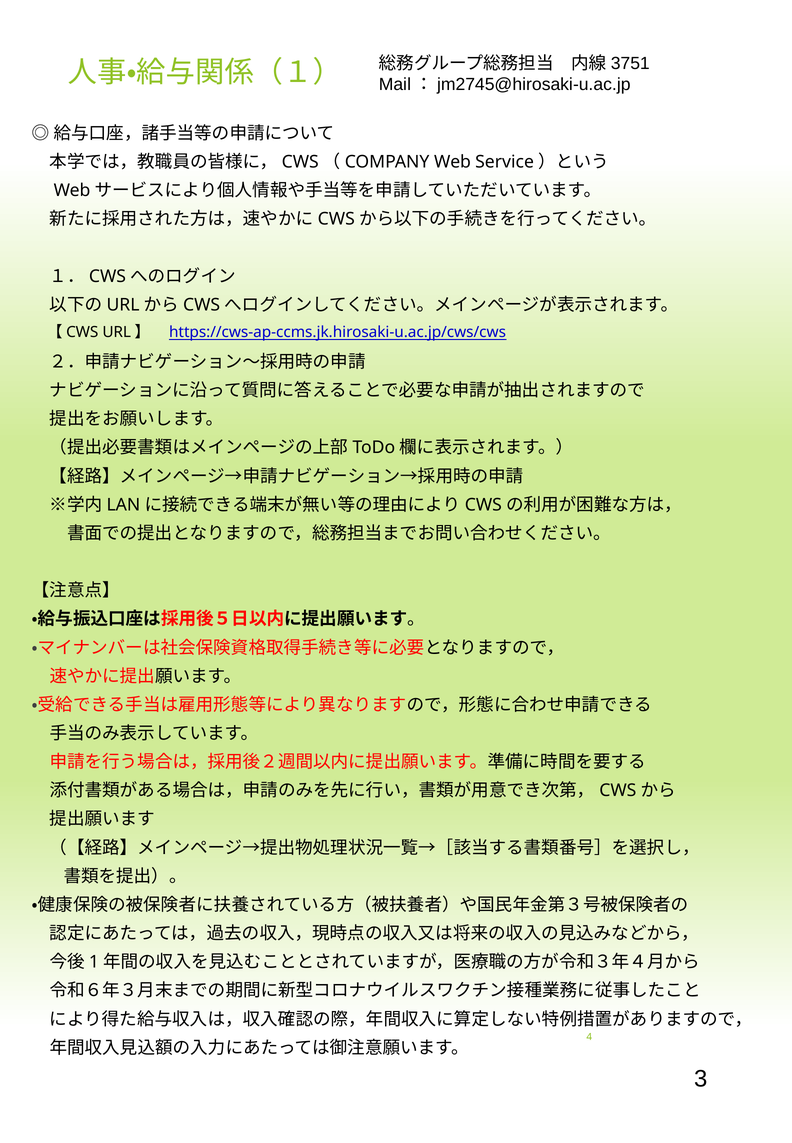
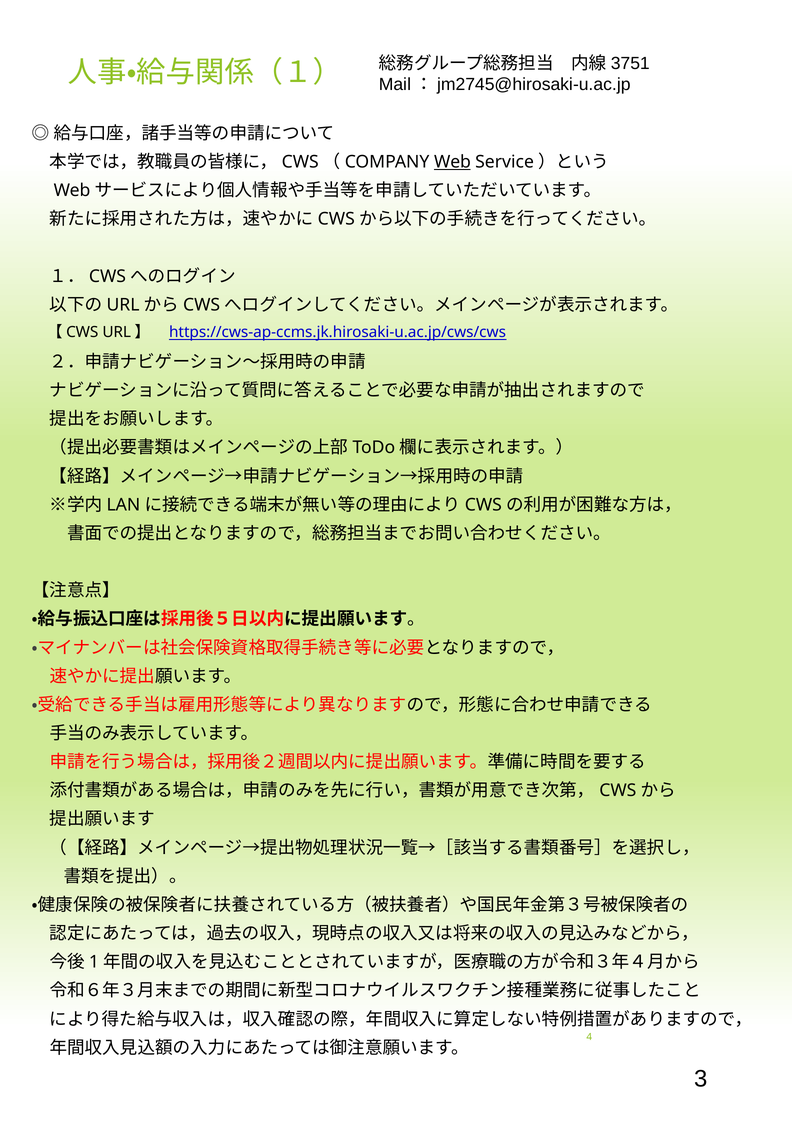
Web underline: none -> present
